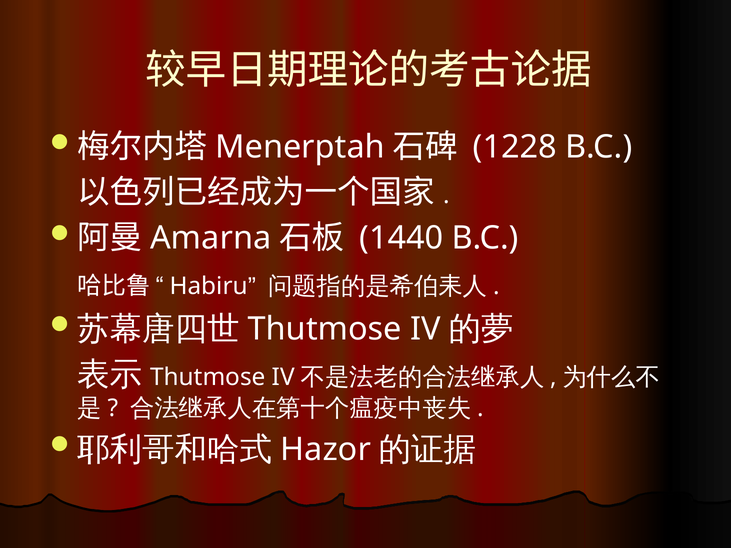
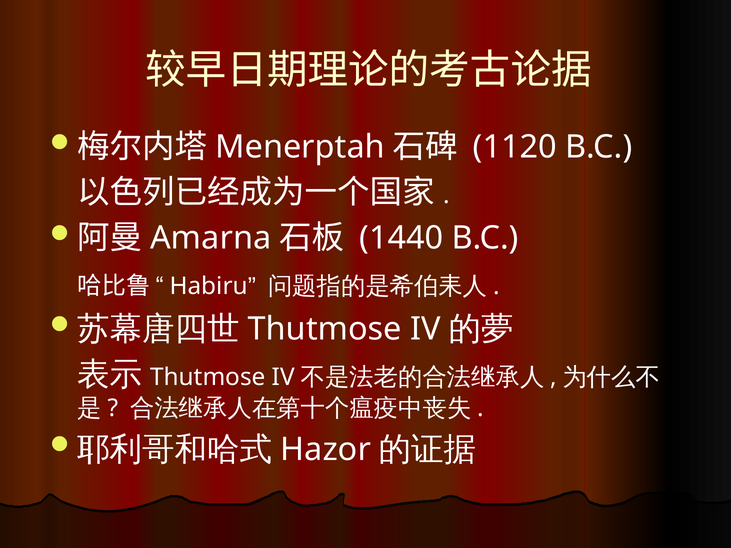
1228: 1228 -> 1120
